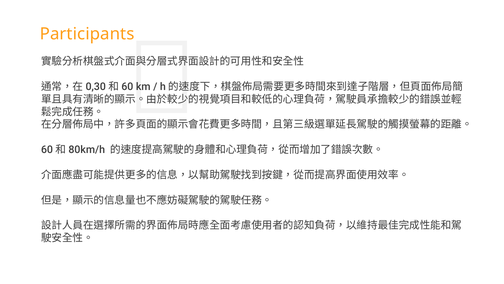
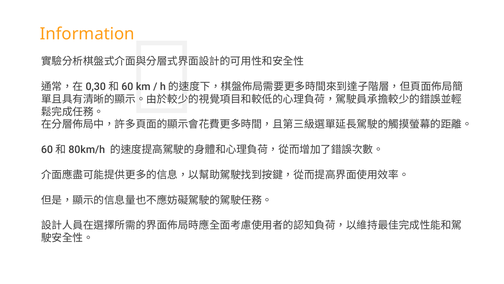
Participants: Participants -> Information
